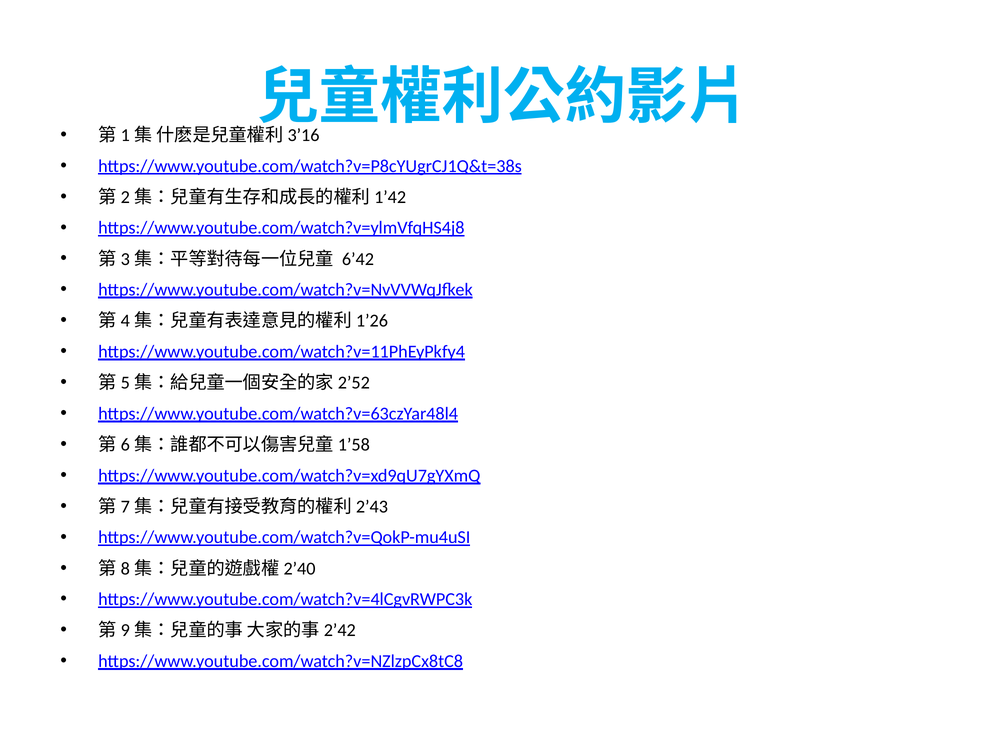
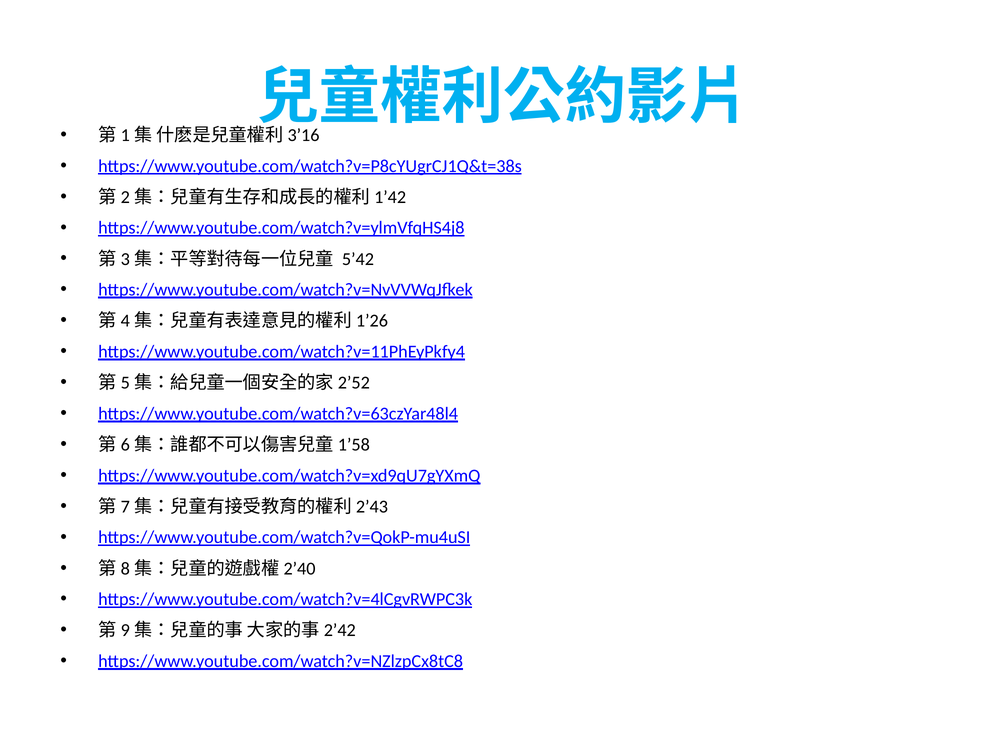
6’42: 6’42 -> 5’42
